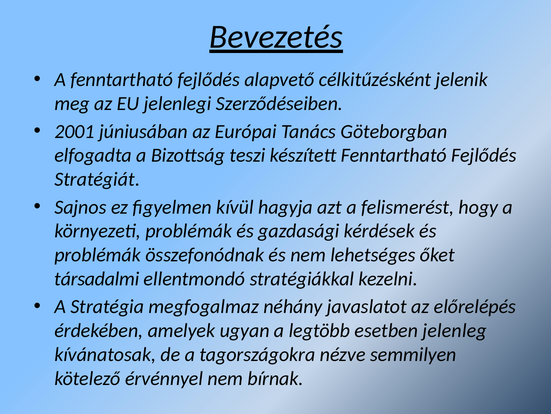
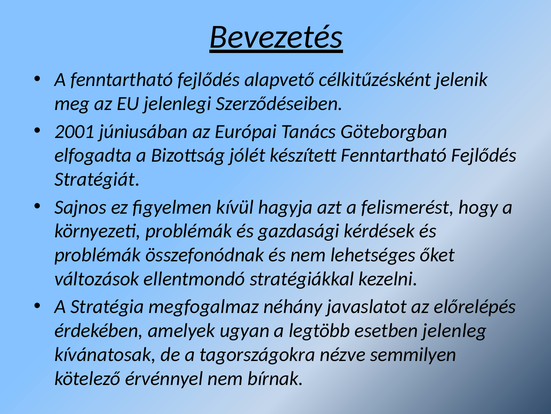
teszi: teszi -> jólét
társadalmi: társadalmi -> változások
